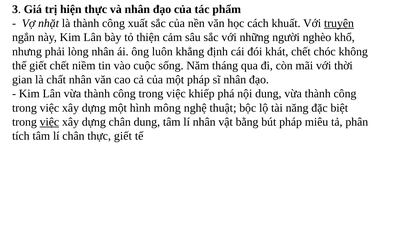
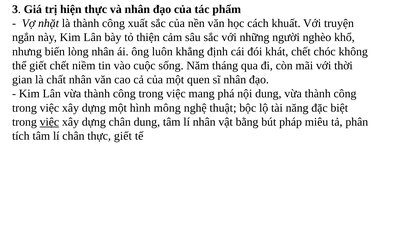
truyện underline: present -> none
phải: phải -> biến
một pháp: pháp -> quen
khiếp: khiếp -> mang
